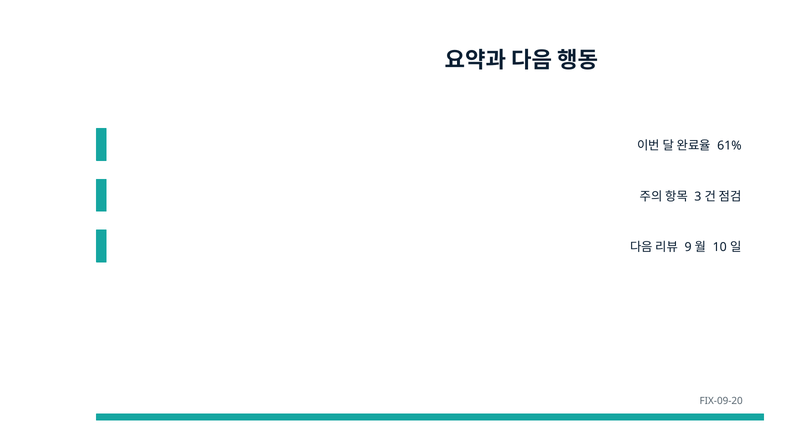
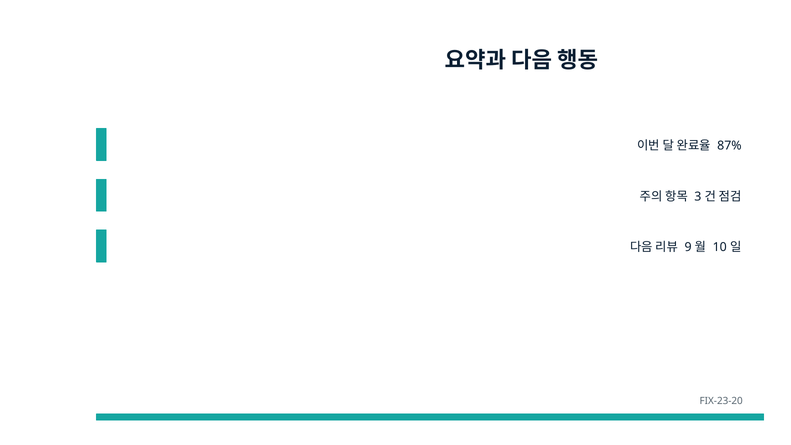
61%: 61% -> 87%
FIX-09-20: FIX-09-20 -> FIX-23-20
